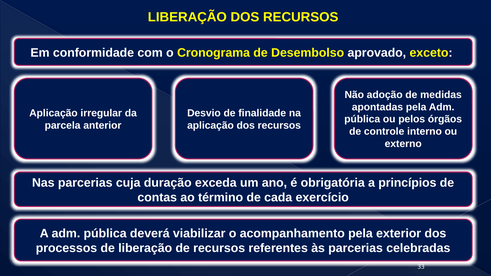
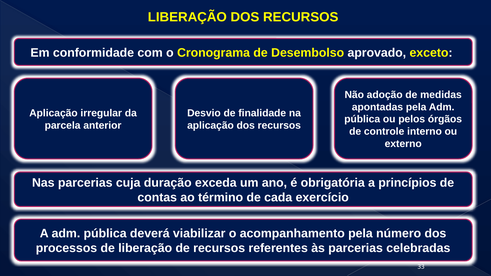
exterior: exterior -> número
